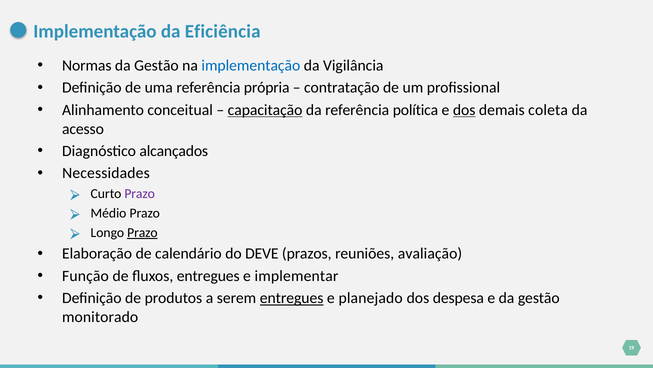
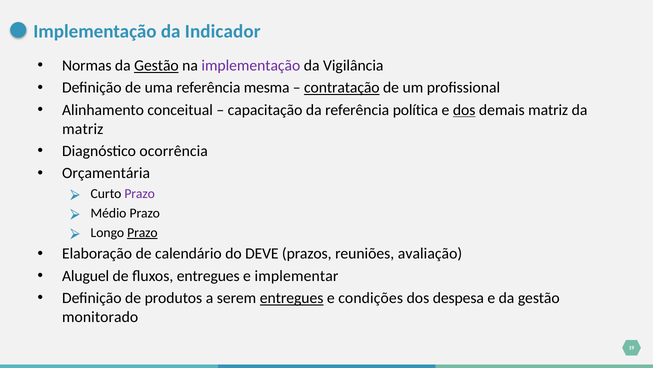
Eficiência: Eficiência -> Indicador
Gestão at (156, 65) underline: none -> present
implementação at (251, 65) colour: blue -> purple
própria: própria -> mesma
contratação underline: none -> present
capacitação underline: present -> none
demais coleta: coleta -> matriz
acesso at (83, 129): acesso -> matriz
alcançados: alcançados -> ocorrência
Necessidades: Necessidades -> Orçamentária
Função: Função -> Aluguel
planejado: planejado -> condições
